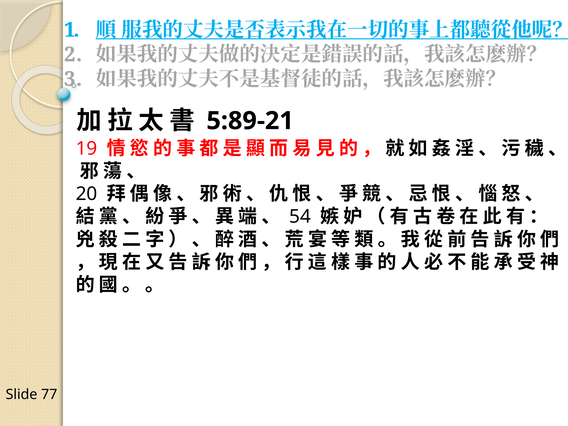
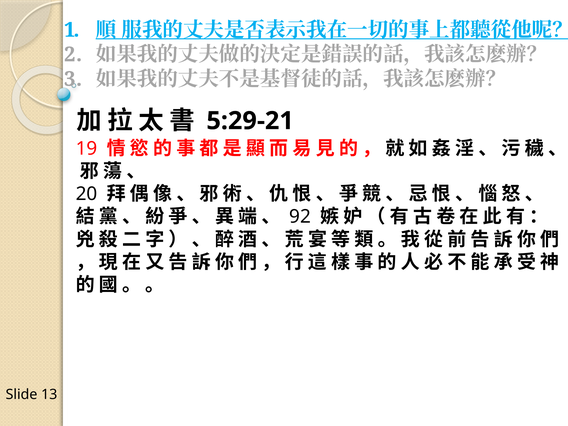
5:89-21: 5:89-21 -> 5:29-21
54: 54 -> 92
77: 77 -> 13
